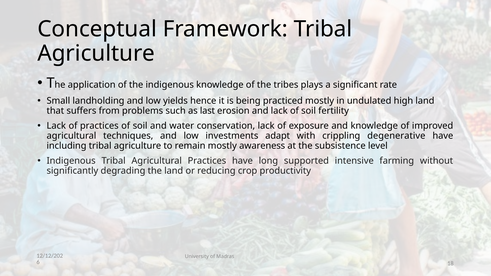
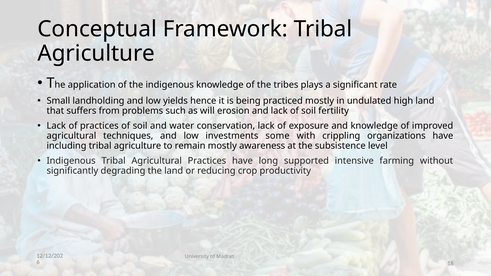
last: last -> will
adapt: adapt -> some
degenerative: degenerative -> organizations
